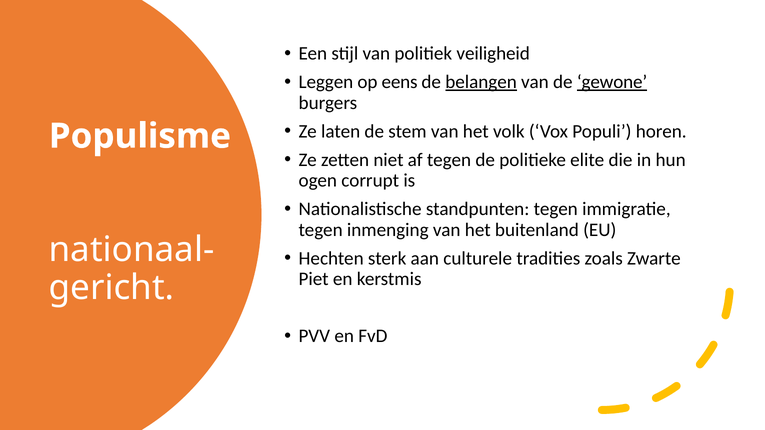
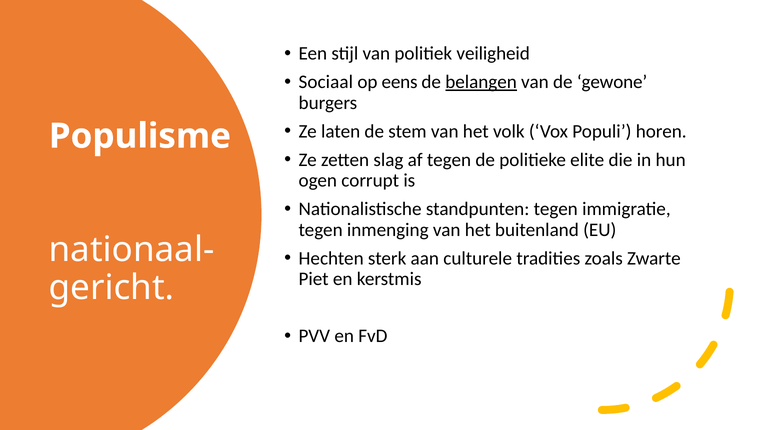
Leggen: Leggen -> Sociaal
gewone underline: present -> none
niet: niet -> slag
